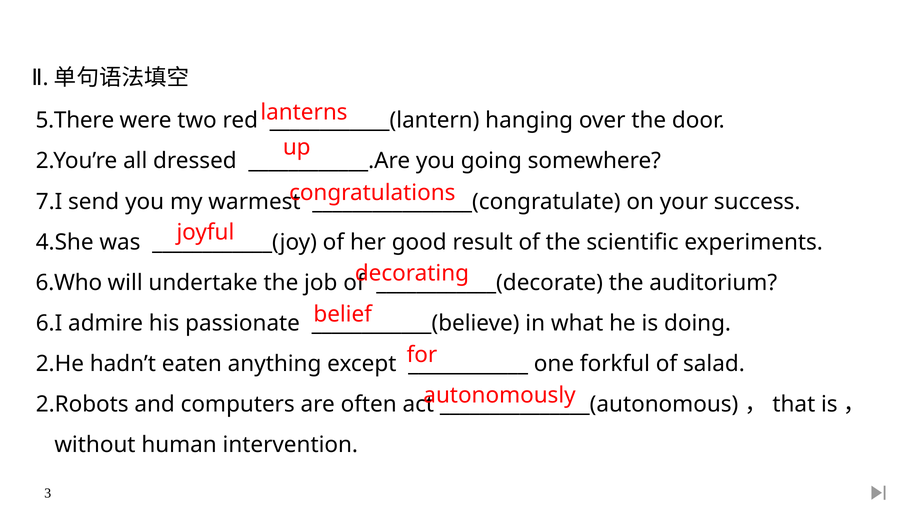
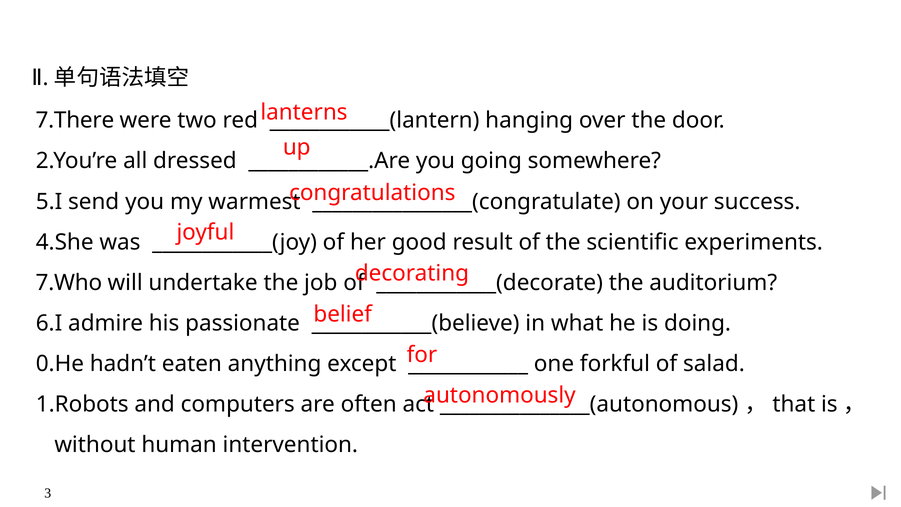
5.There: 5.There -> 7.There
7.I: 7.I -> 5.I
6.Who: 6.Who -> 7.Who
2.He: 2.He -> 0.He
2.Robots: 2.Robots -> 1.Robots
